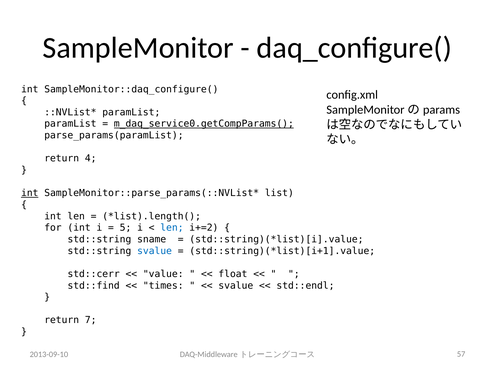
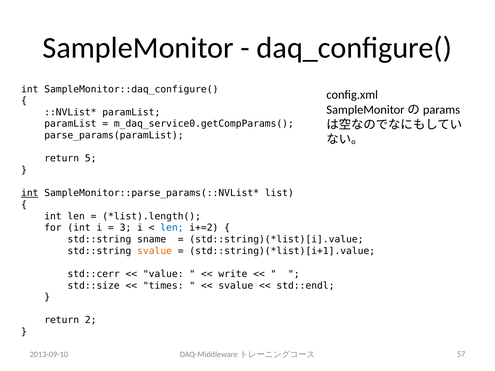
m_daq_service0.getCompParams( underline: present -> none
4: 4 -> 5
5: 5 -> 3
svalue at (155, 251) colour: blue -> orange
float: float -> write
std::find: std::find -> std::size
7: 7 -> 2
